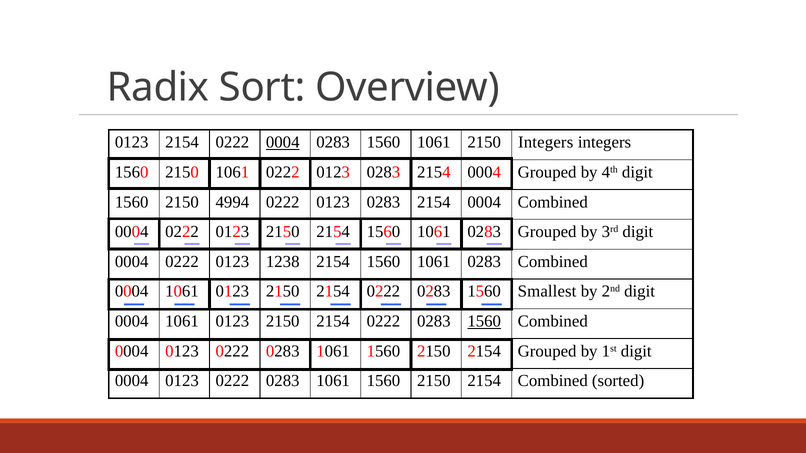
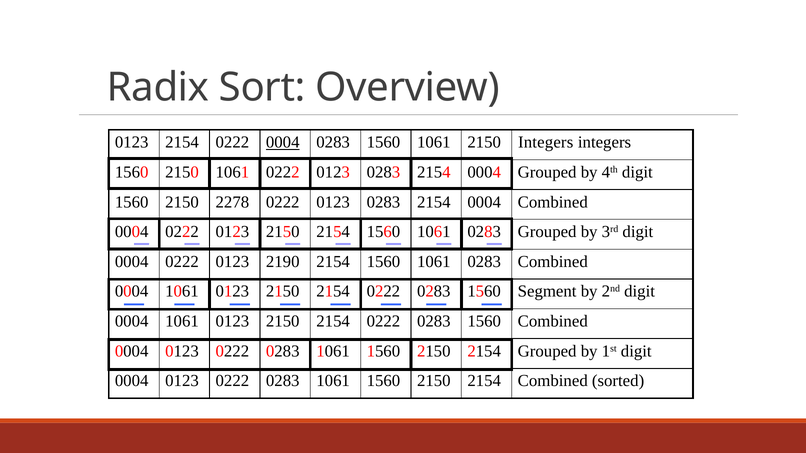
4994: 4994 -> 2278
1238: 1238 -> 2190
Smallest: Smallest -> Segment
1560 at (484, 322) underline: present -> none
